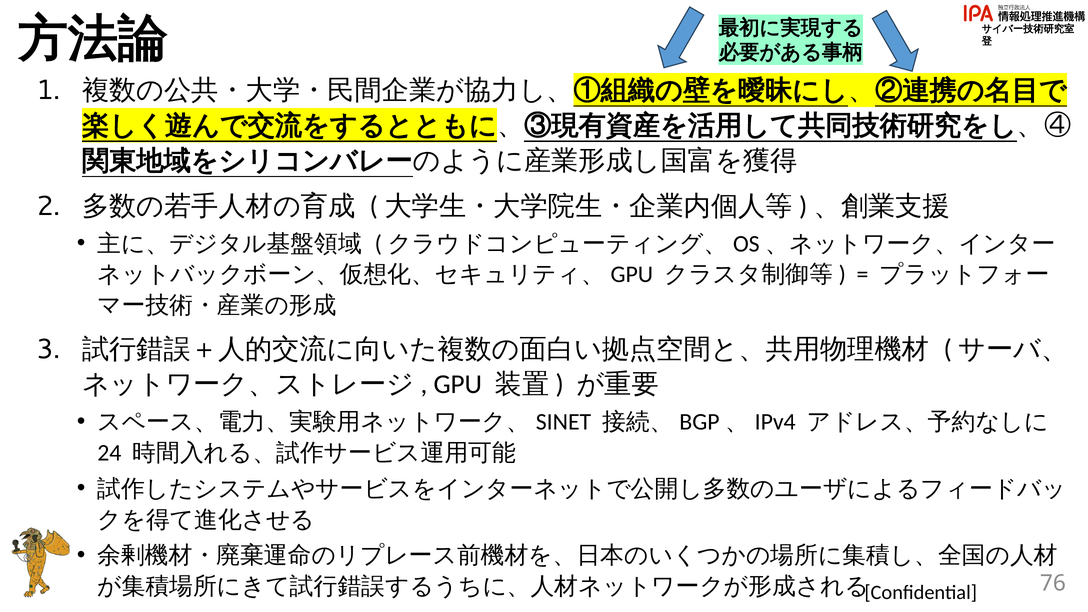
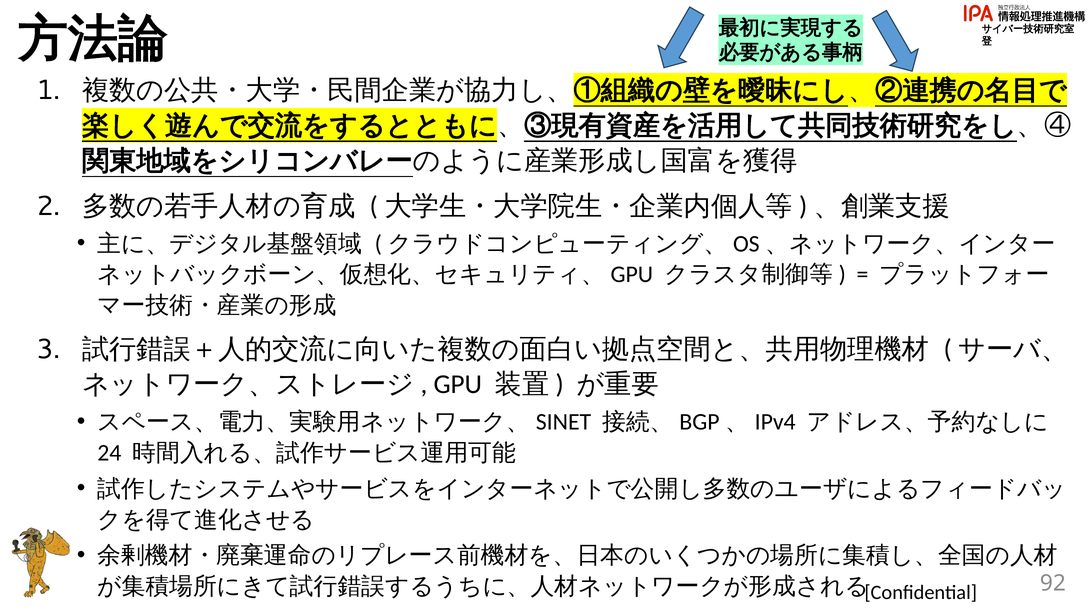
76: 76 -> 92
